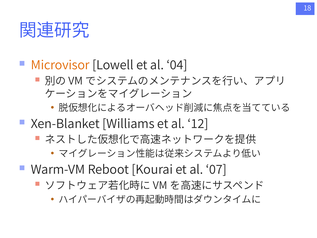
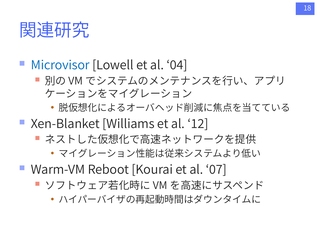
Microvisor colour: orange -> blue
